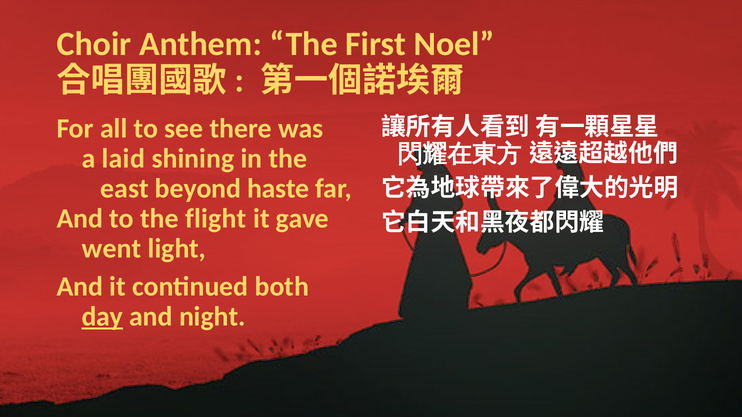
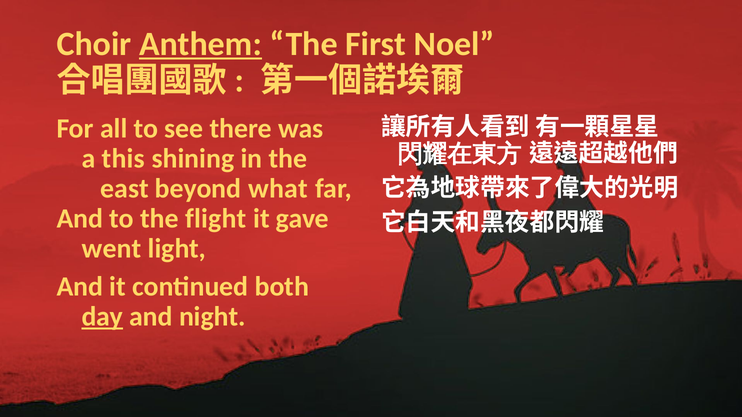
Anthem underline: none -> present
laid: laid -> this
haste: haste -> what
